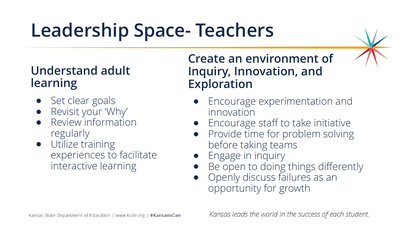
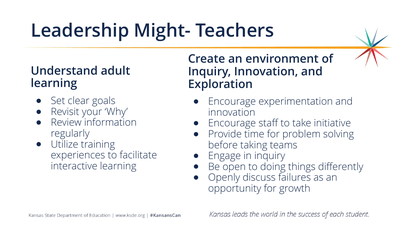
Space-: Space- -> Might-
